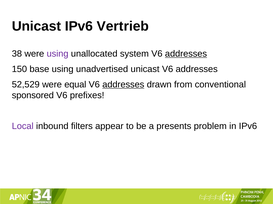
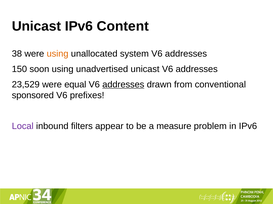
Vertrieb: Vertrieb -> Content
using at (58, 54) colour: purple -> orange
addresses at (186, 54) underline: present -> none
base: base -> soon
52,529: 52,529 -> 23,529
presents: presents -> measure
